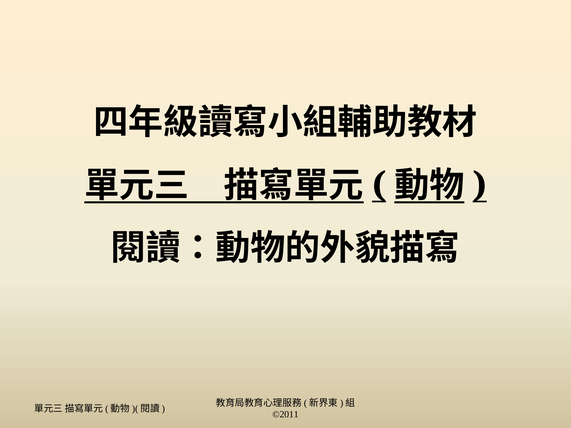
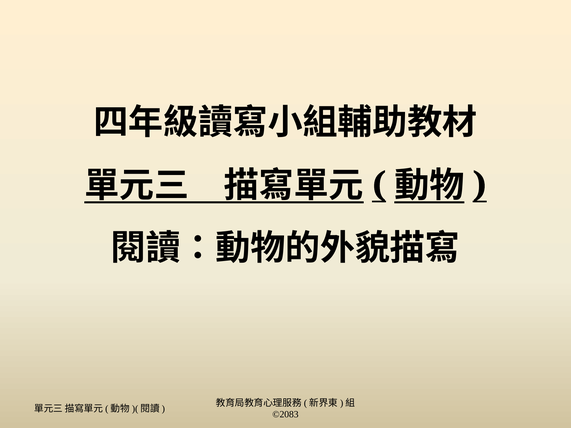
©2011: ©2011 -> ©2083
